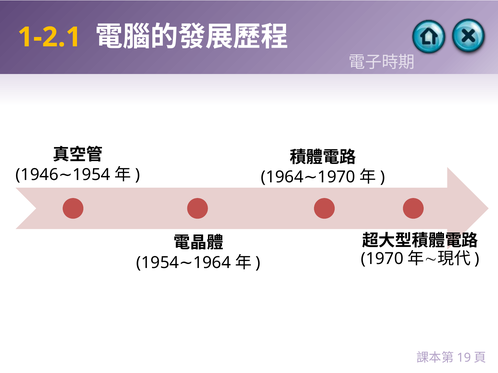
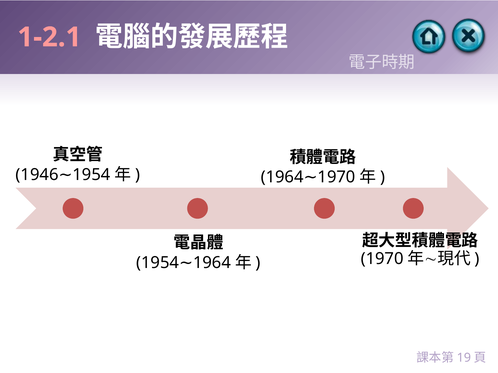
1-2.1 colour: yellow -> pink
